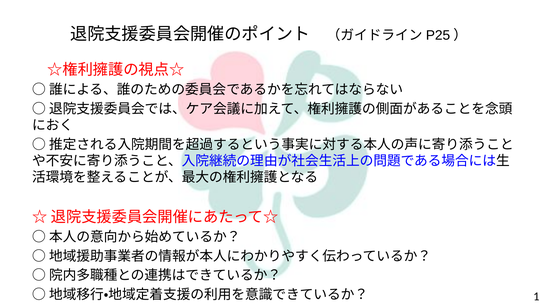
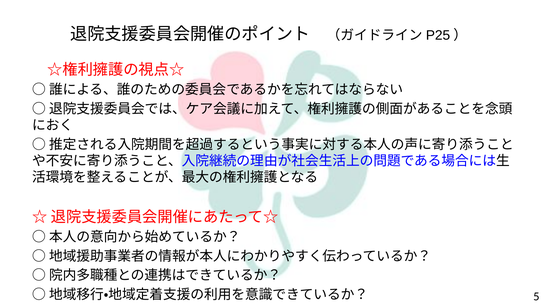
1: 1 -> 5
